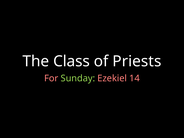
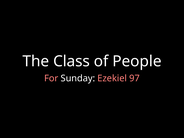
Priests: Priests -> People
Sunday colour: light green -> white
14: 14 -> 97
